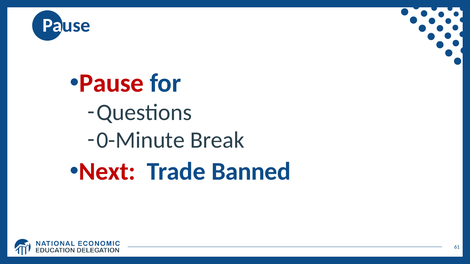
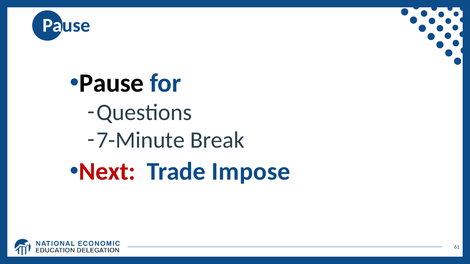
Pause at (111, 83) colour: red -> black
0-Minute: 0-Minute -> 7-Minute
Banned: Banned -> Impose
